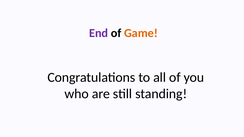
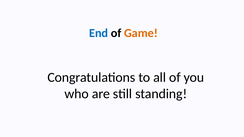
End colour: purple -> blue
